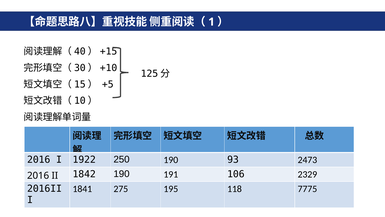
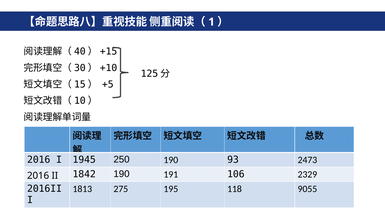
1922: 1922 -> 1945
1841: 1841 -> 1813
7775: 7775 -> 9055
